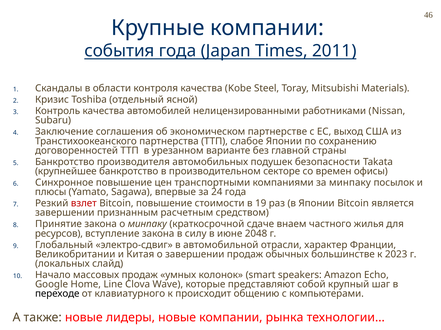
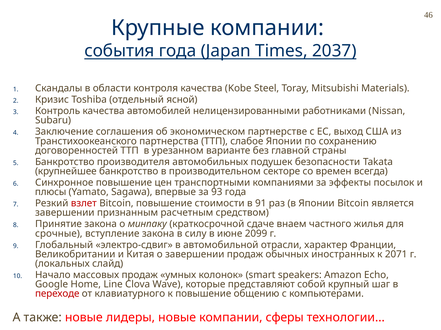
2011: 2011 -> 2037
офисы: офисы -> всегда
за минпаку: минпаку -> эффекты
24: 24 -> 93
19: 19 -> 91
ресурсов: ресурсов -> срочные
2048: 2048 -> 2099
большинстве: большинстве -> иностранных
2023: 2023 -> 2071
переходе colour: black -> red
к происходит: происходит -> повышение
рынка: рынка -> сферы
